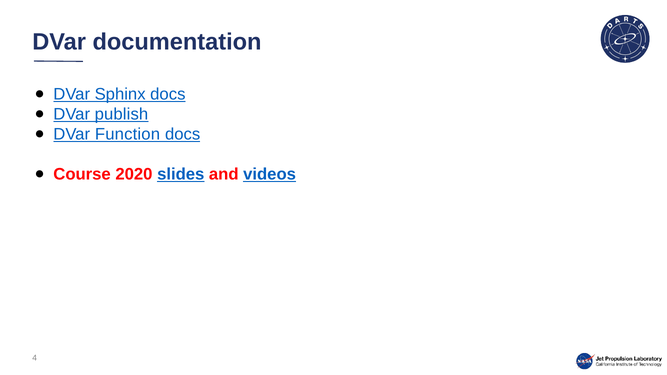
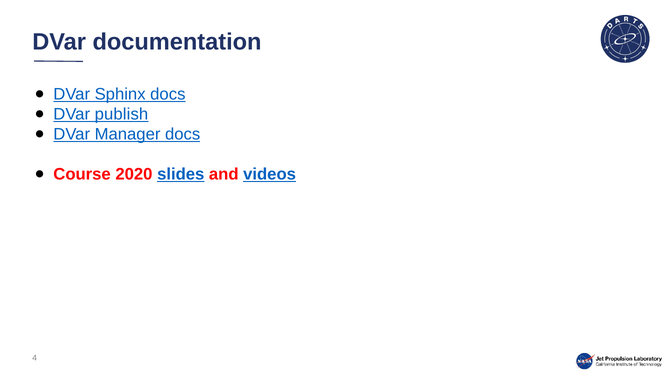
Function: Function -> Manager
